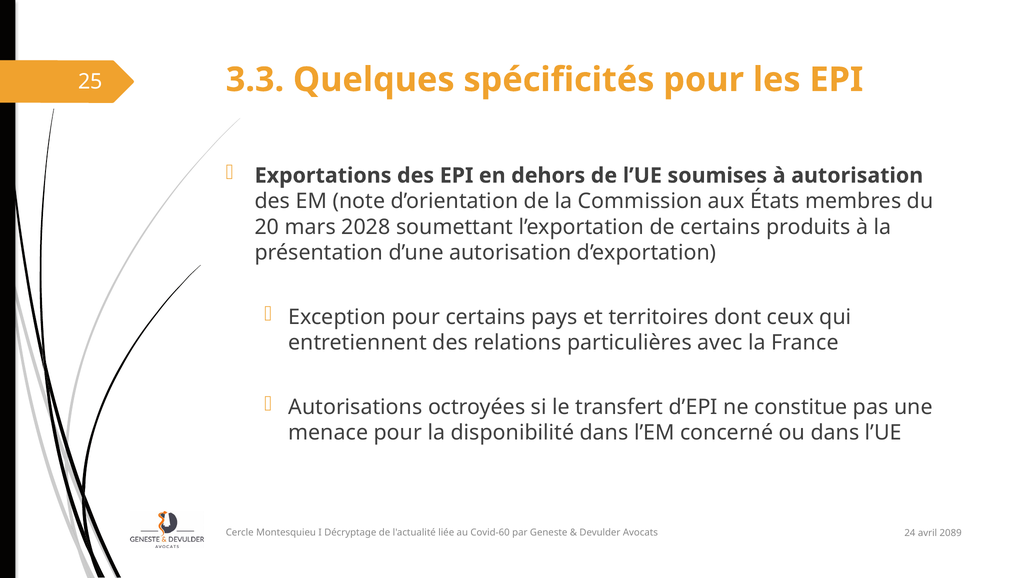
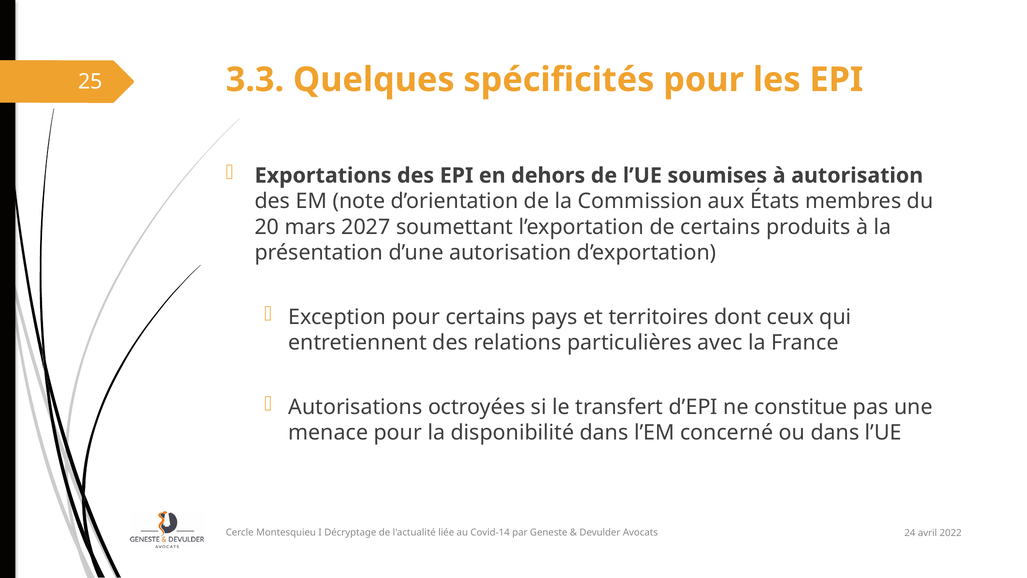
2028: 2028 -> 2027
Covid-60: Covid-60 -> Covid-14
2089: 2089 -> 2022
